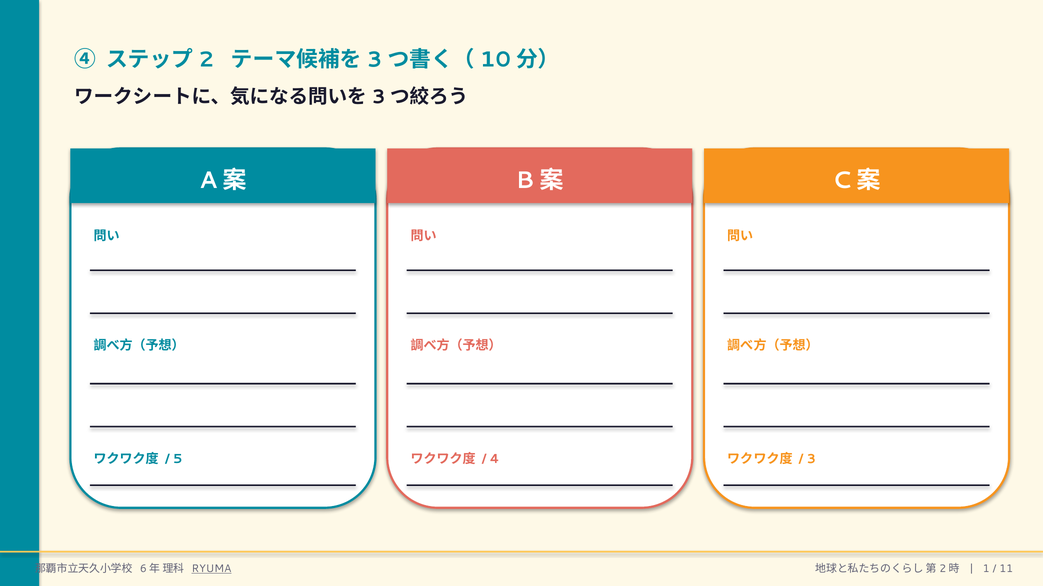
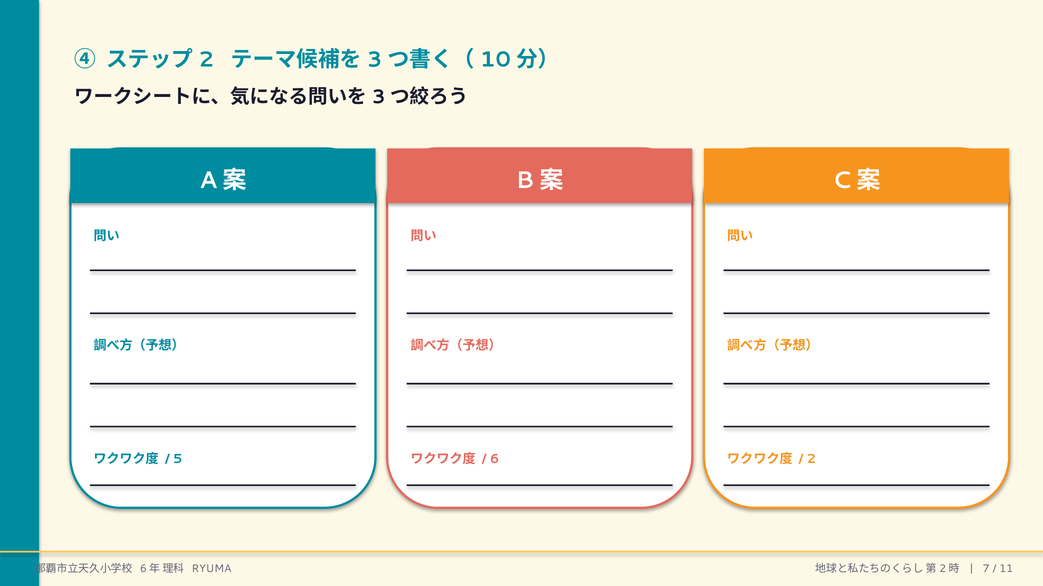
4: 4 -> 6
3: 3 -> 2
RYUMA underline: present -> none
1: 1 -> 7
